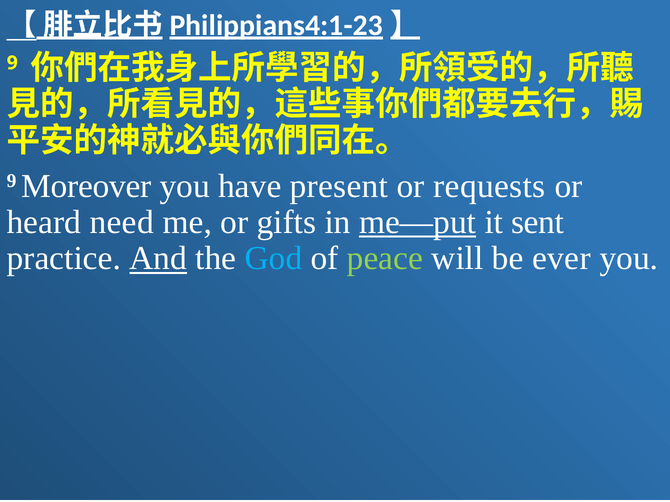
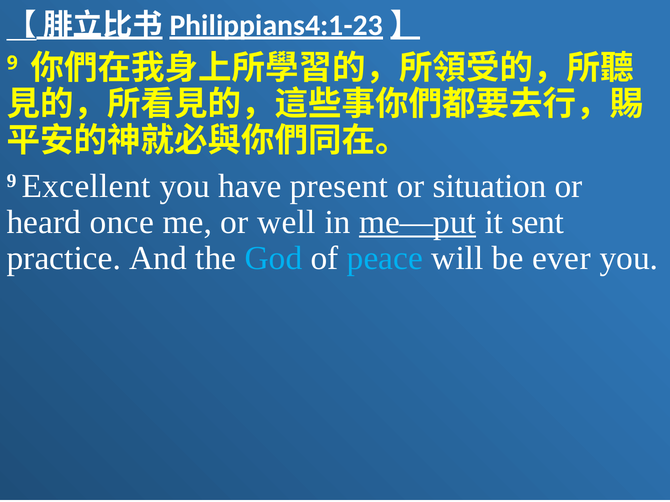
Moreover: Moreover -> Excellent
requests: requests -> situation
need: need -> once
gifts: gifts -> well
And underline: present -> none
peace colour: light green -> light blue
